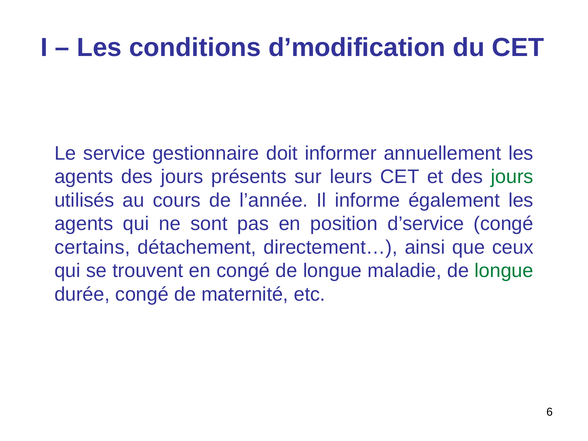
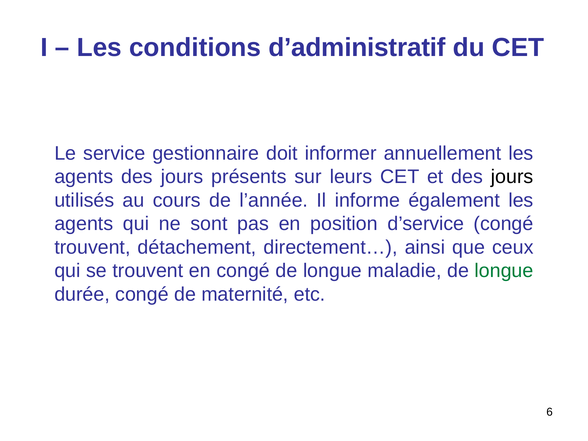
d’modification: d’modification -> d’administratif
jours at (512, 177) colour: green -> black
certains at (92, 247): certains -> trouvent
